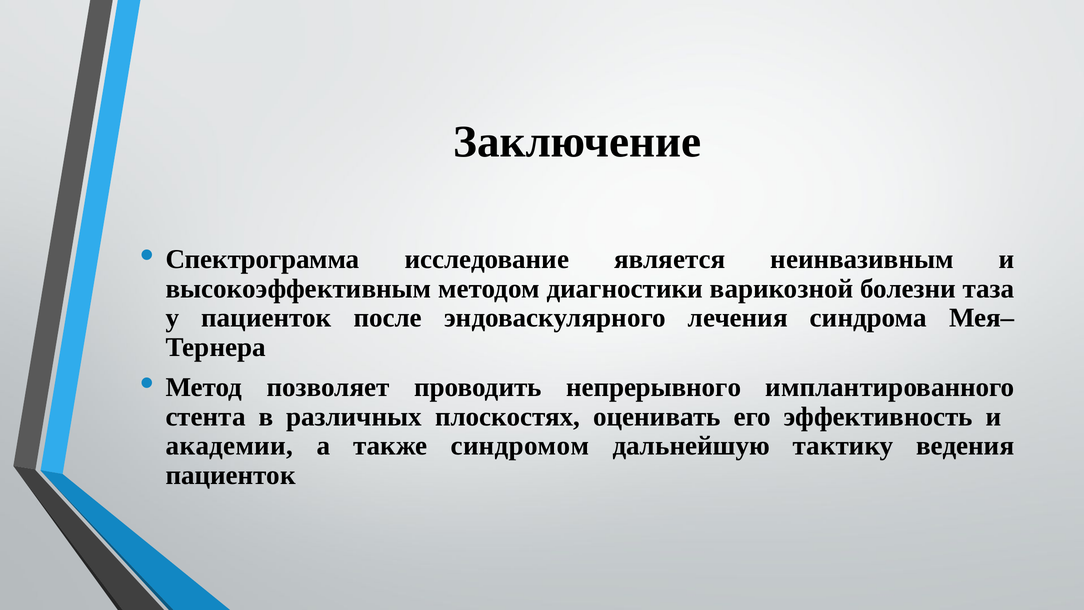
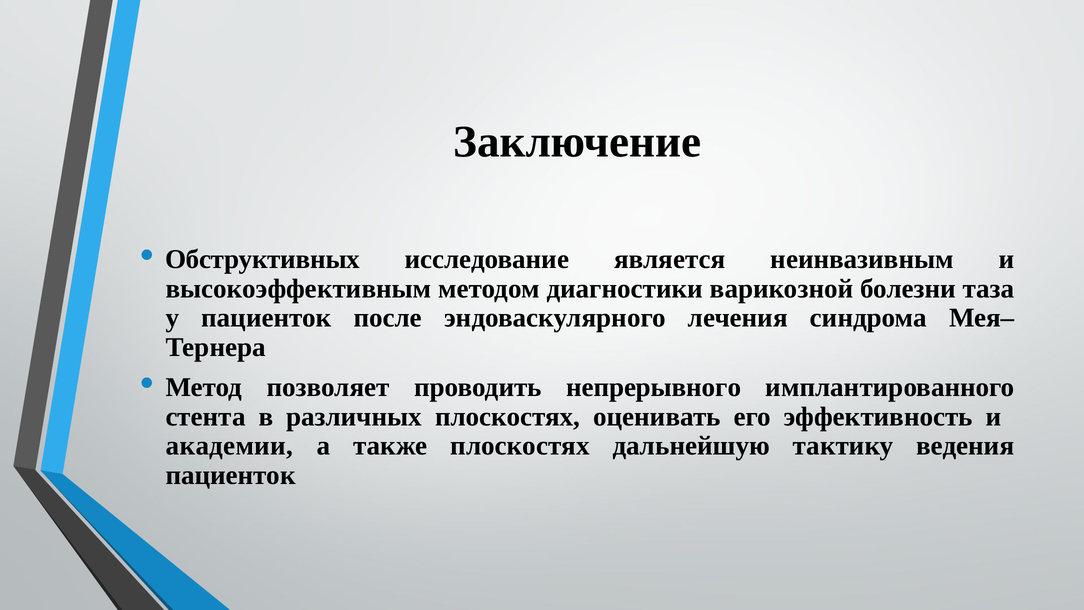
Спектрограмма: Спектрограмма -> Обструктивных
также синдромом: синдромом -> плоскостях
